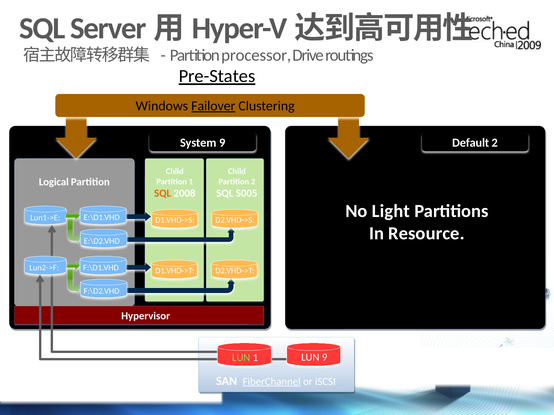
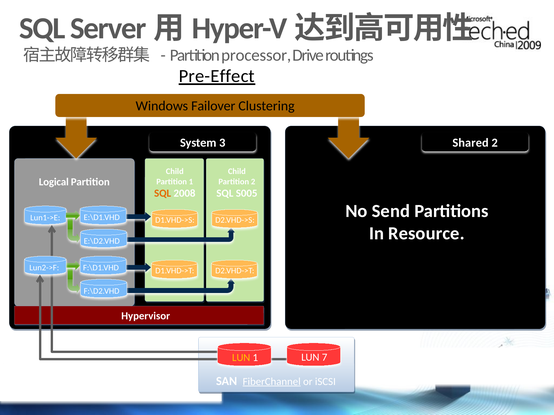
Pre-States: Pre-States -> Pre-Effect
Failover underline: present -> none
System 9: 9 -> 3
Default: Default -> Shared
Light: Light -> Send
LUN 9: 9 -> 7
LUN at (241, 358) colour: light green -> yellow
